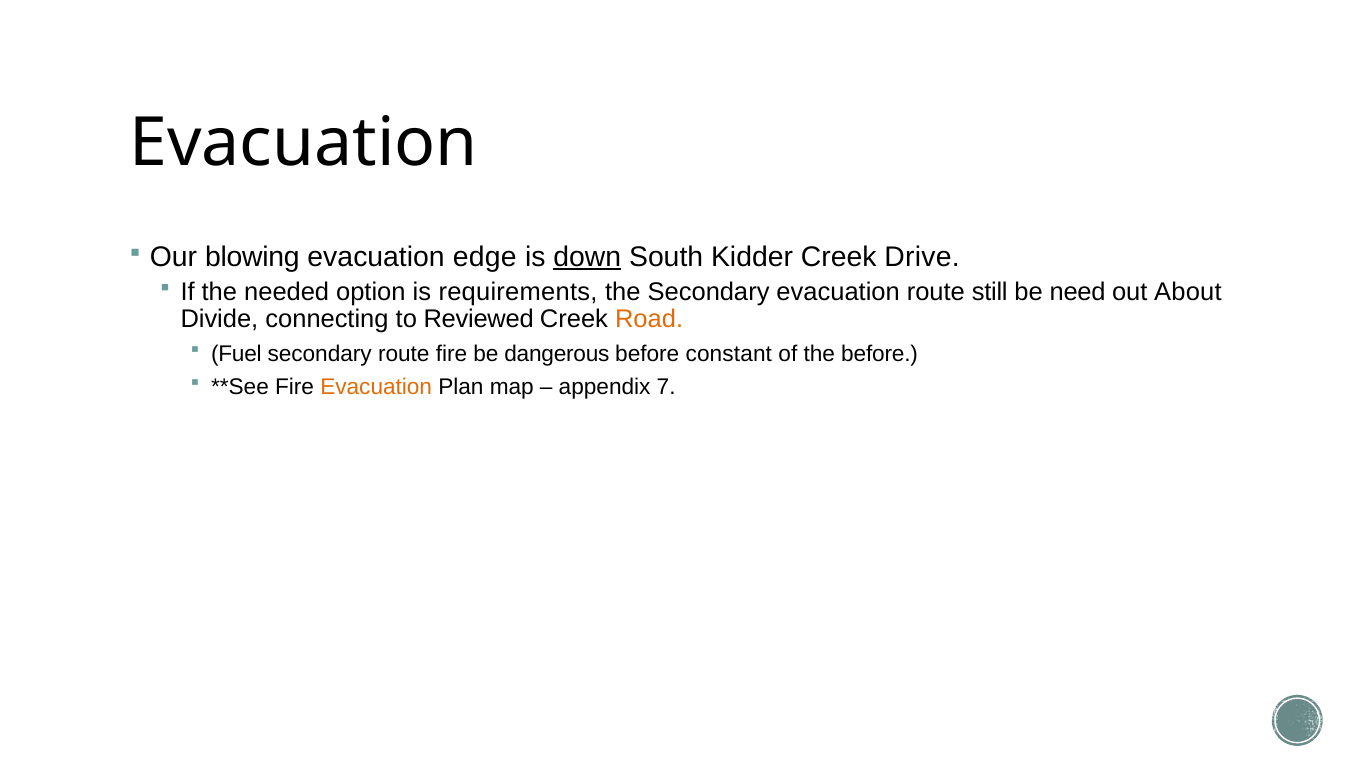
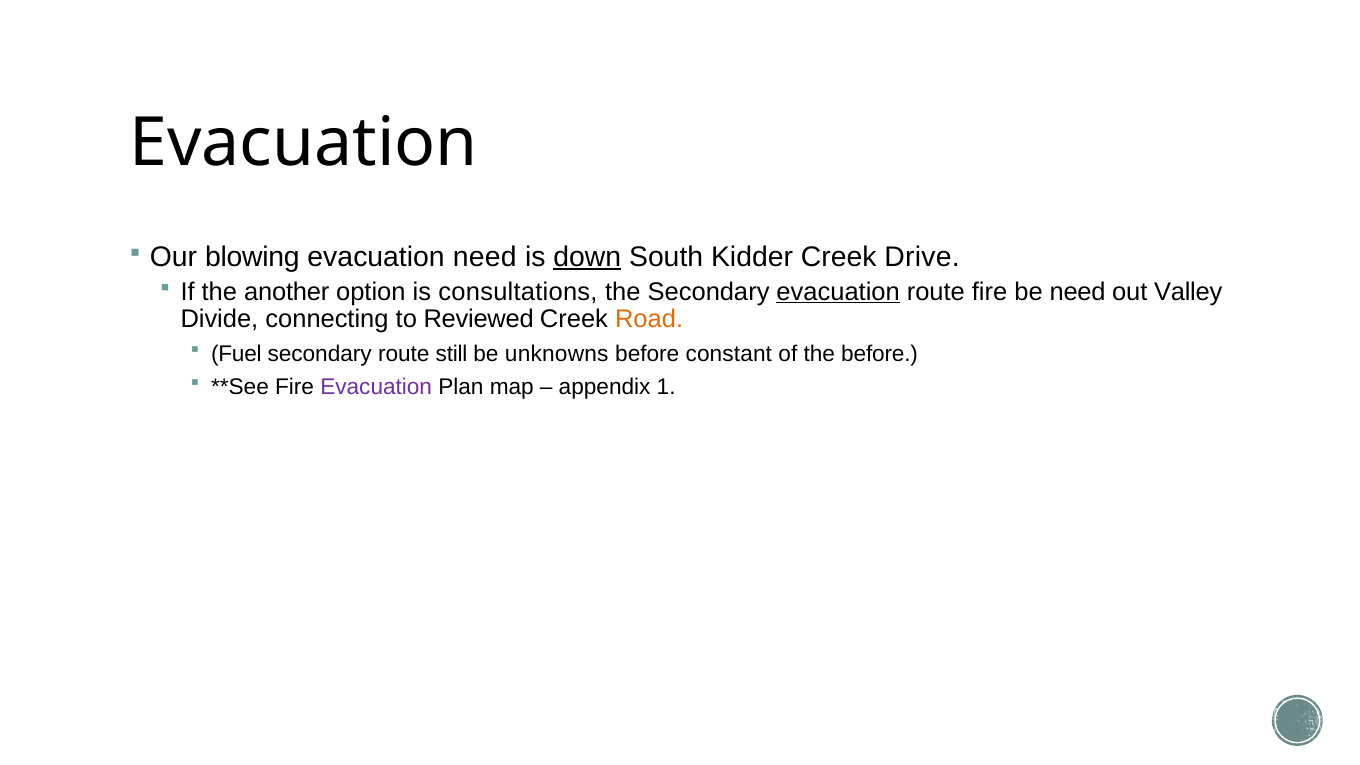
evacuation edge: edge -> need
needed: needed -> another
requirements: requirements -> consultations
evacuation at (838, 292) underline: none -> present
route still: still -> fire
About: About -> Valley
route fire: fire -> still
dangerous: dangerous -> unknowns
Evacuation at (376, 387) colour: orange -> purple
7: 7 -> 1
